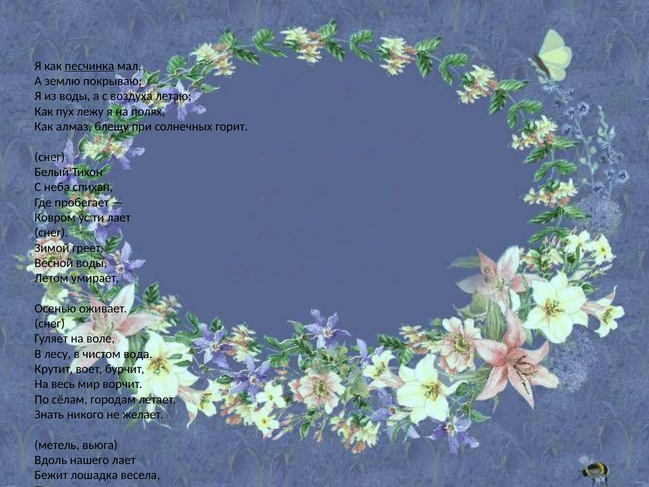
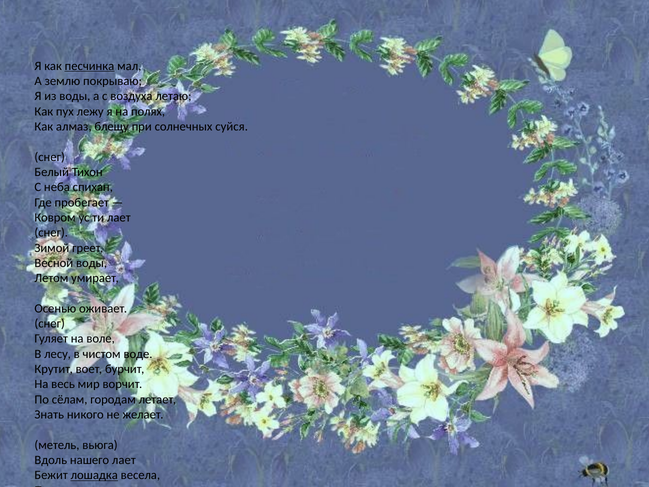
горит: горит -> суйся
чистом вода: вода -> воде
лошадка underline: none -> present
